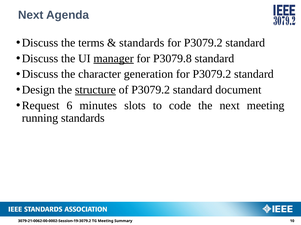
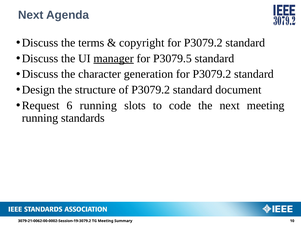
standards at (142, 43): standards -> copyright
P3079.8: P3079.8 -> P3079.5
structure underline: present -> none
6 minutes: minutes -> running
